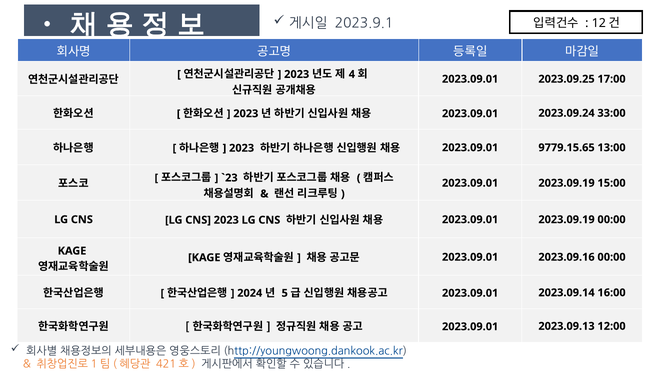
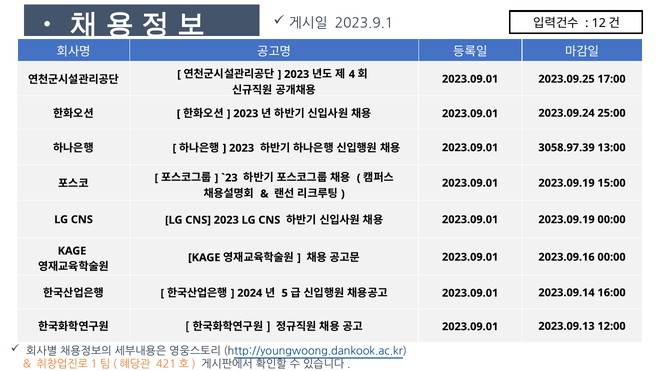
33:00: 33:00 -> 25:00
9779.15.65: 9779.15.65 -> 3058.97.39
